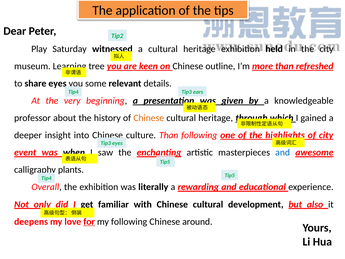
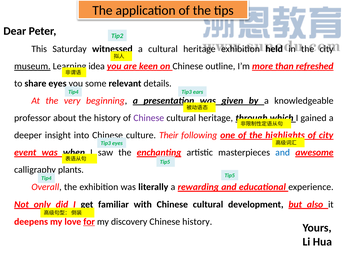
Play: Play -> This
museum underline: none -> present
tree: tree -> idea
Chinese at (149, 118) colour: orange -> purple
culture Than: Than -> Their
my following: following -> discovery
Chinese around: around -> history
